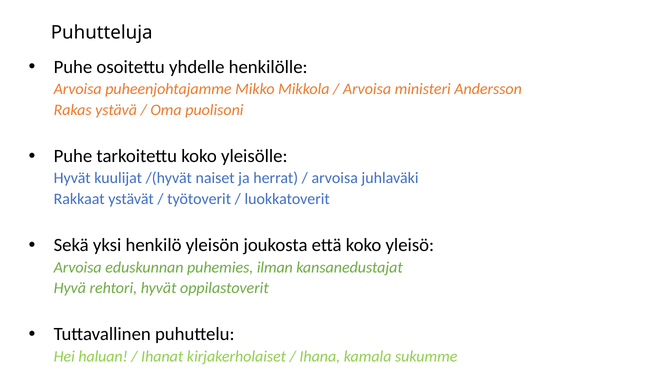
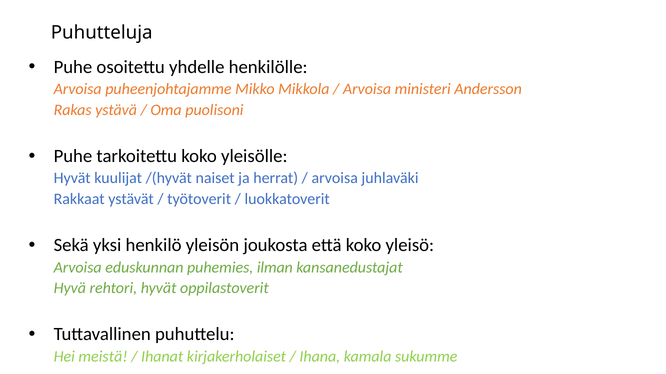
haluan: haluan -> meistä
